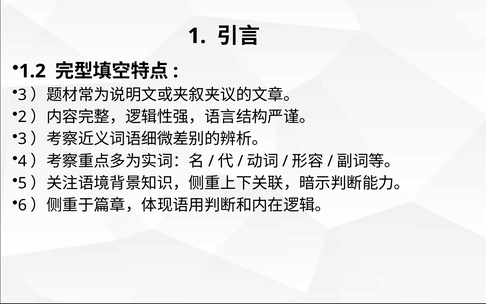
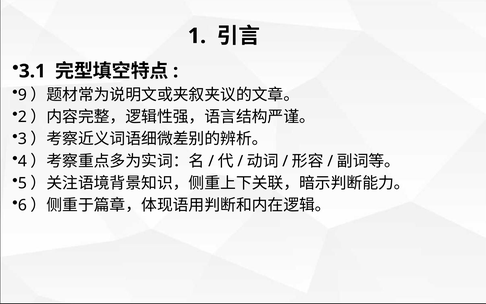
1.2: 1.2 -> 3.1
3 at (22, 95): 3 -> 9
